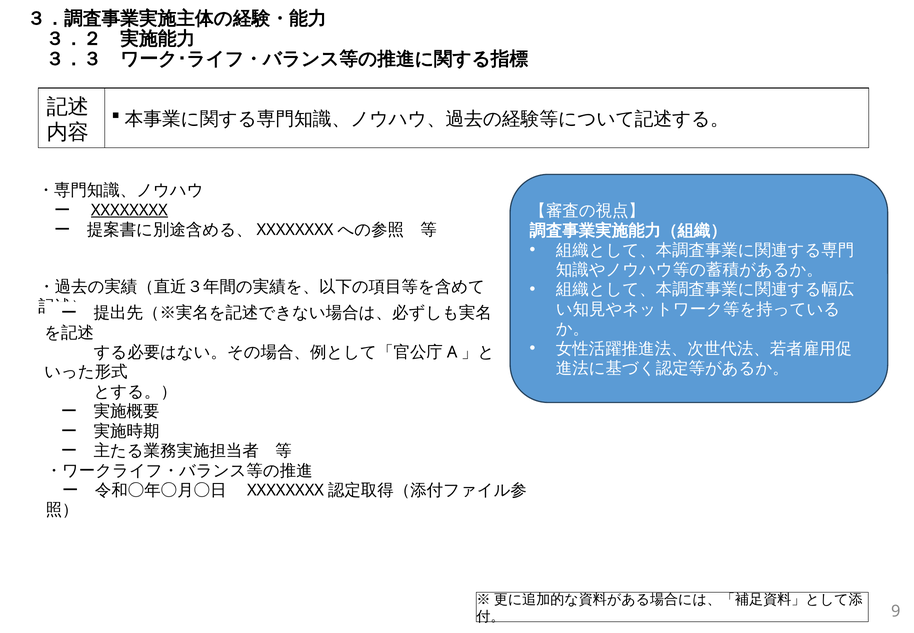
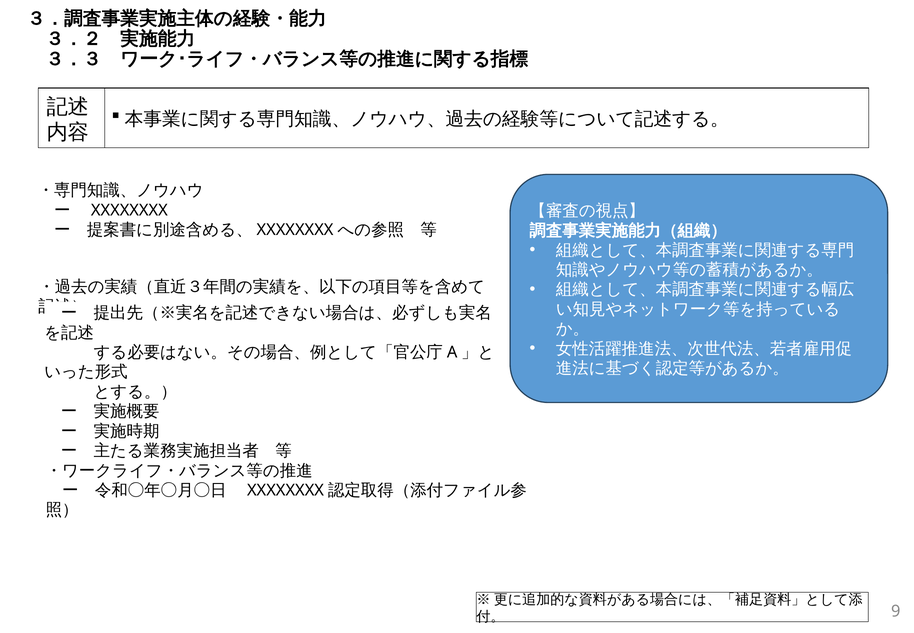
XXXXXXXX underline: present -> none
